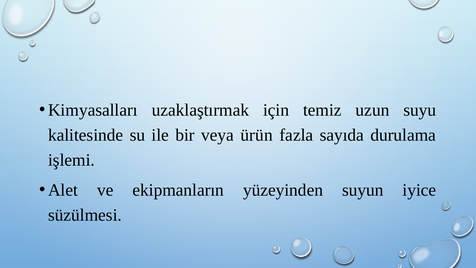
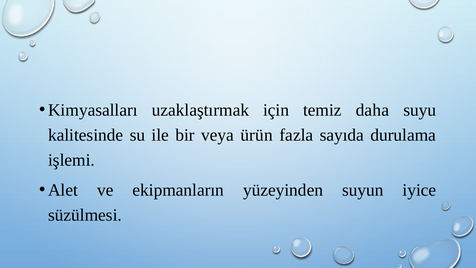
uzun: uzun -> daha
